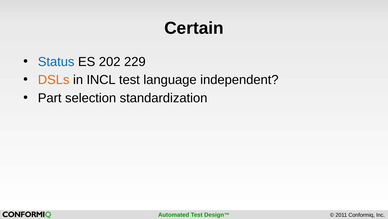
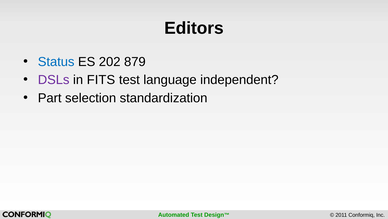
Certain: Certain -> Editors
229: 229 -> 879
DSLs colour: orange -> purple
INCL: INCL -> FITS
